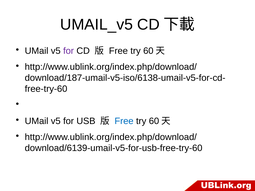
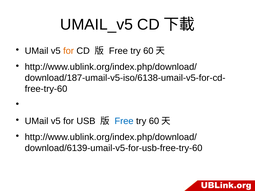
for at (69, 51) colour: purple -> orange
